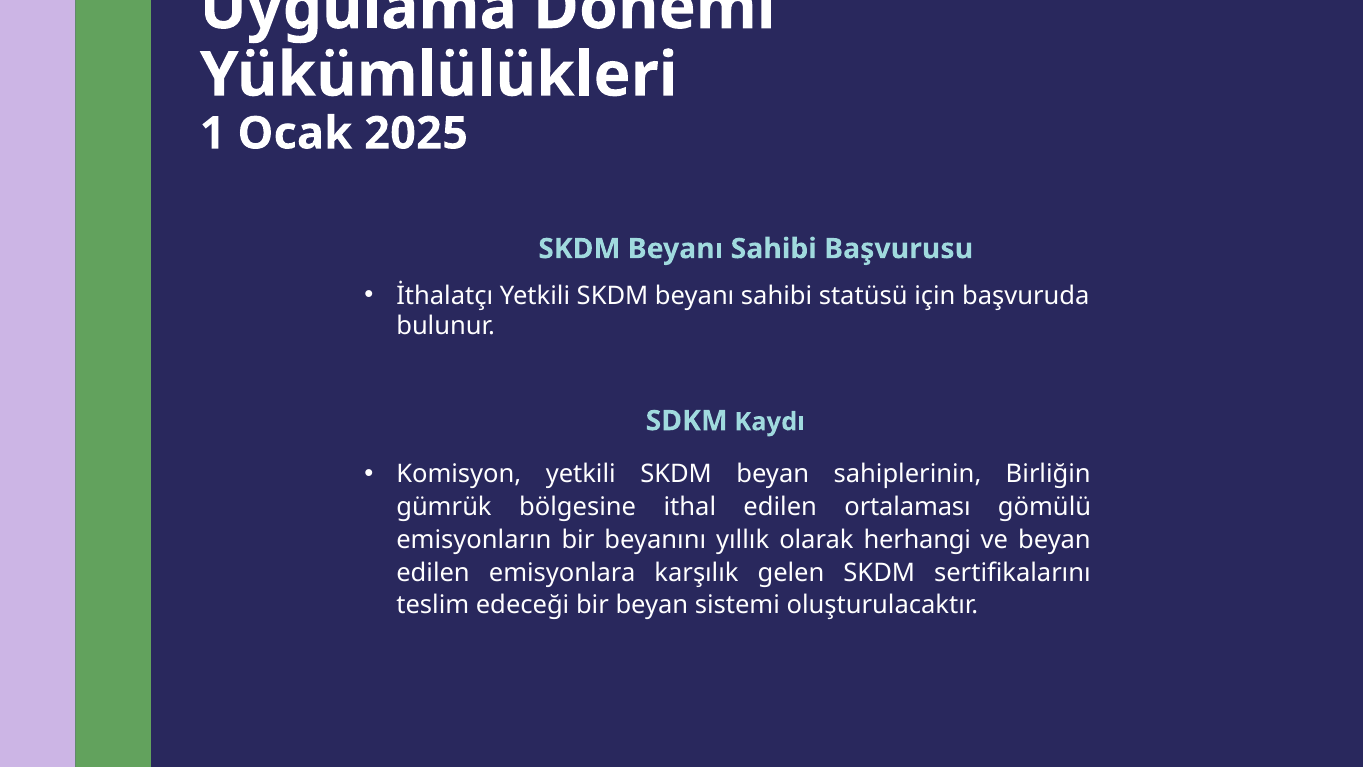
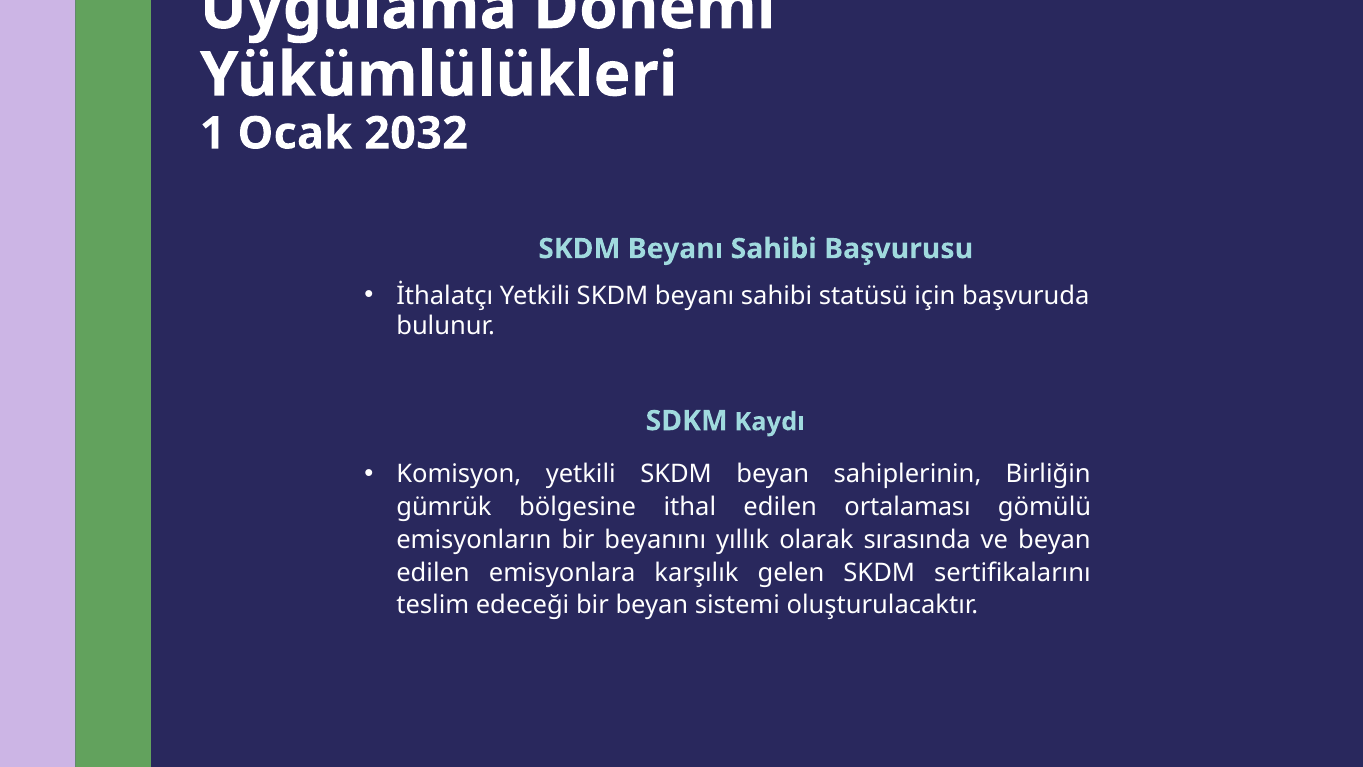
2025: 2025 -> 2032
herhangi: herhangi -> sırasında
